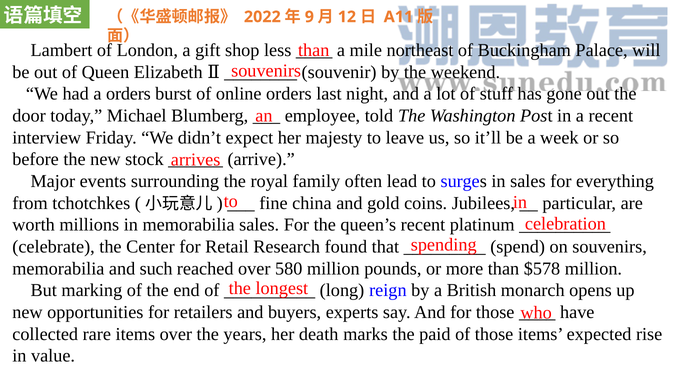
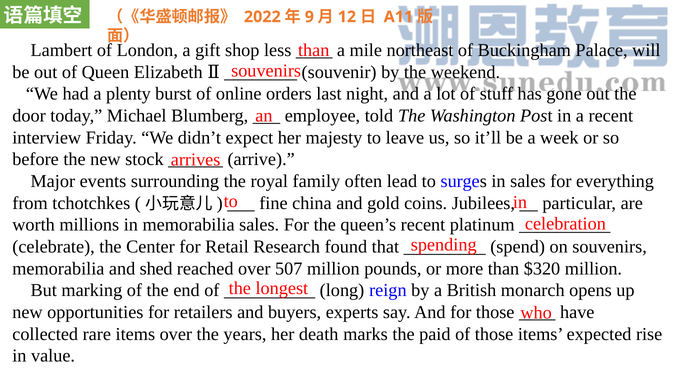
a orders: orders -> plenty
such: such -> shed
580: 580 -> 507
$578: $578 -> $320
